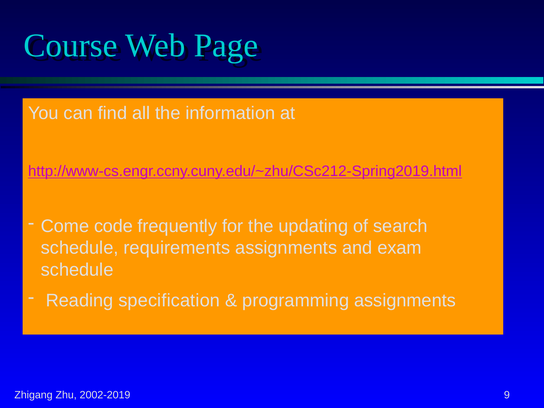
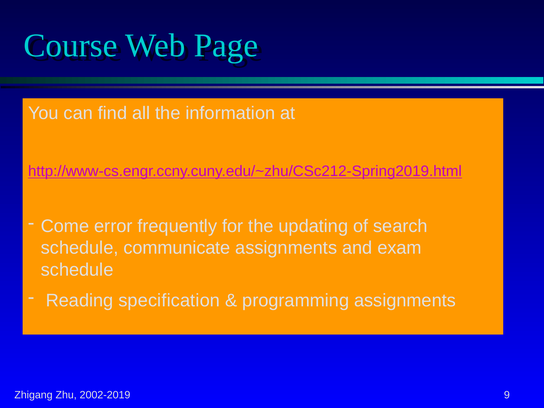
code: code -> error
requirements: requirements -> communicate
